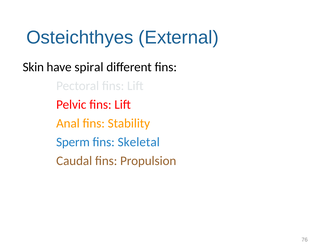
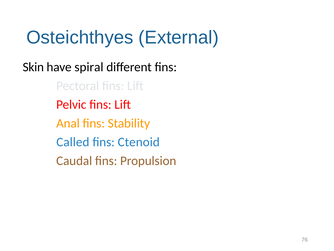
Sperm: Sperm -> Called
Skeletal: Skeletal -> Ctenoid
